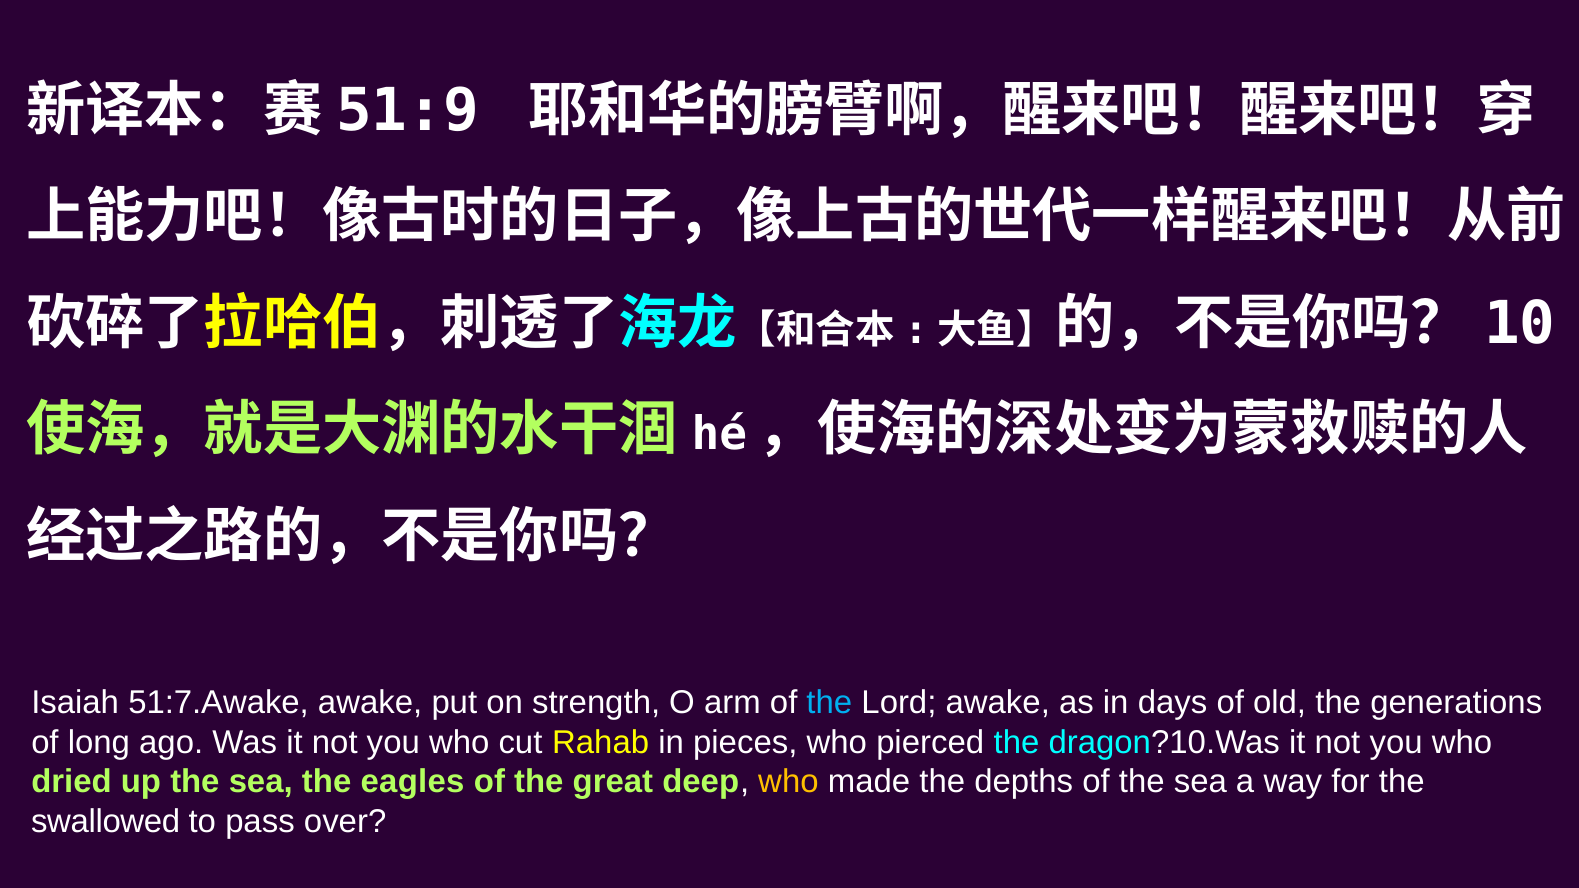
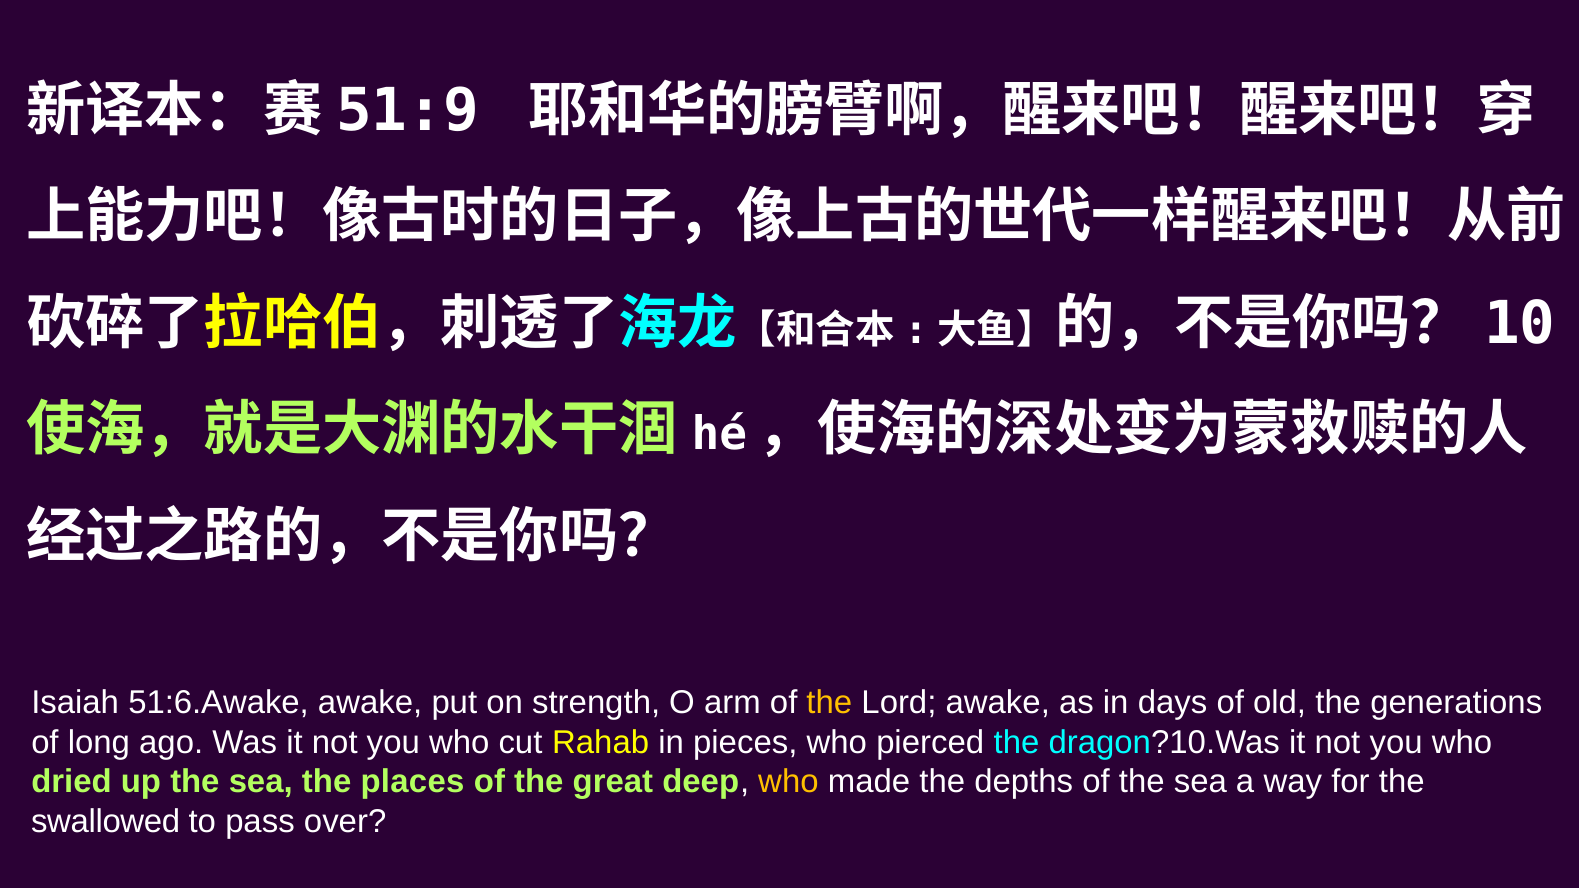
51:7.Awake: 51:7.Awake -> 51:6.Awake
the at (829, 703) colour: light blue -> yellow
eagles: eagles -> places
